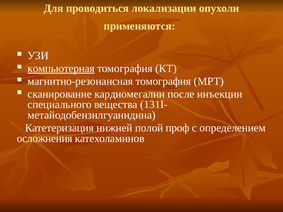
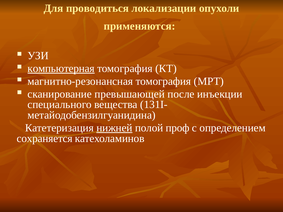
кардиомегалии: кардиомегалии -> превышающей
нижней underline: none -> present
осложнения: осложнения -> сохраняется
